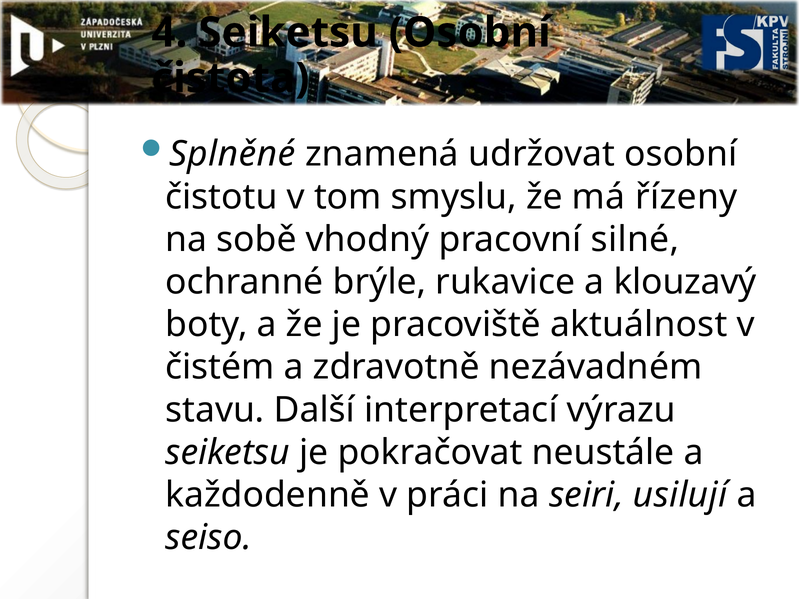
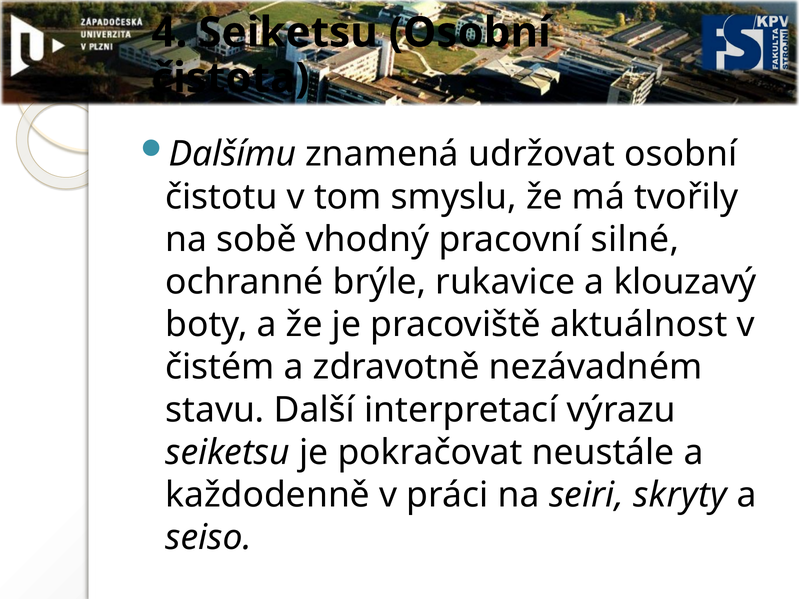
Splněné: Splněné -> Dalšímu
řízeny: řízeny -> tvořily
usilují: usilují -> skryty
